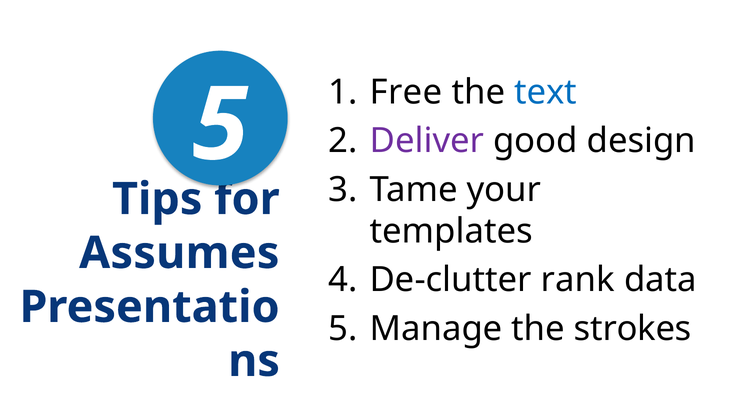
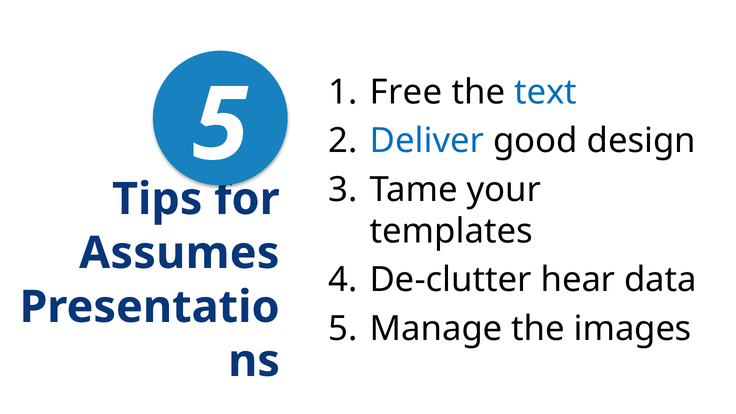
Deliver colour: purple -> blue
rank: rank -> hear
strokes: strokes -> images
